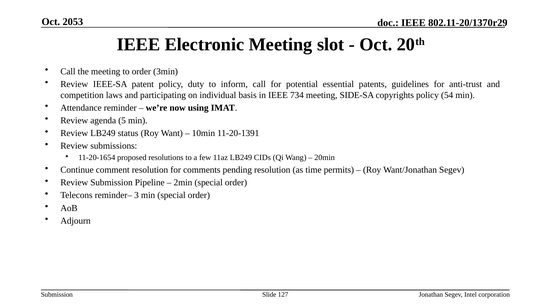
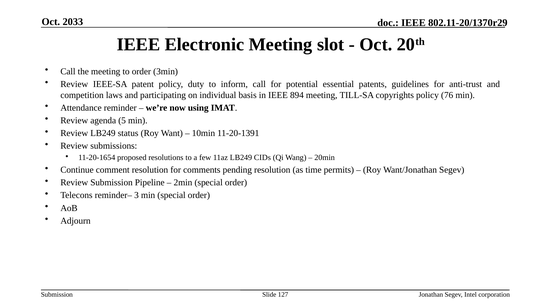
2053: 2053 -> 2033
734: 734 -> 894
SIDE-SA: SIDE-SA -> TILL-SA
54: 54 -> 76
